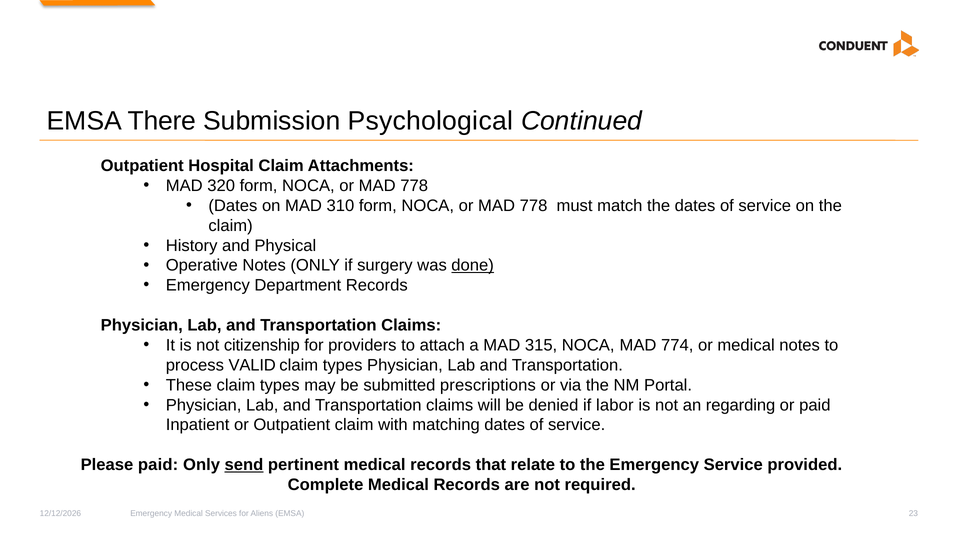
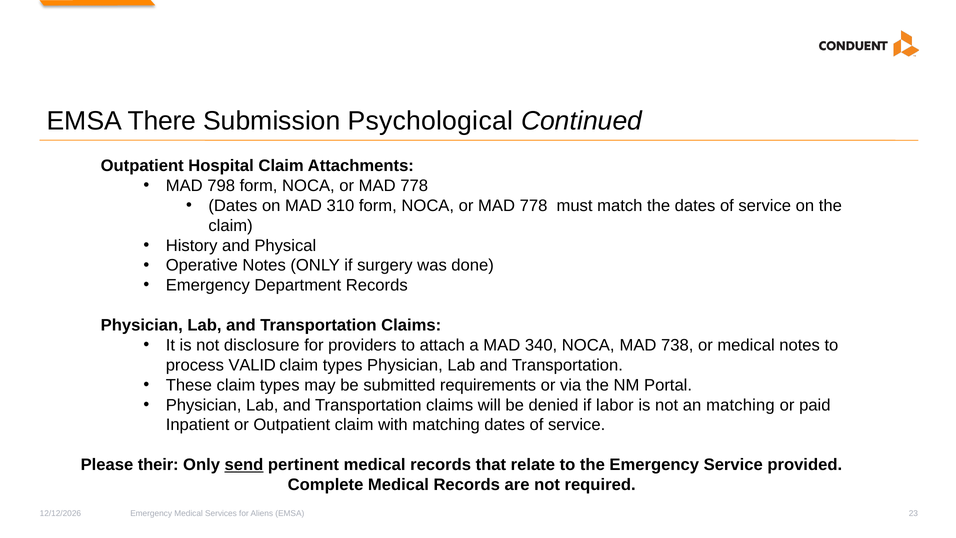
320: 320 -> 798
done underline: present -> none
citizenship: citizenship -> disclosure
315: 315 -> 340
774: 774 -> 738
prescriptions: prescriptions -> requirements
an regarding: regarding -> matching
Please paid: paid -> their
